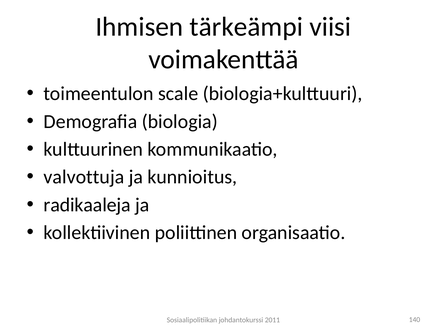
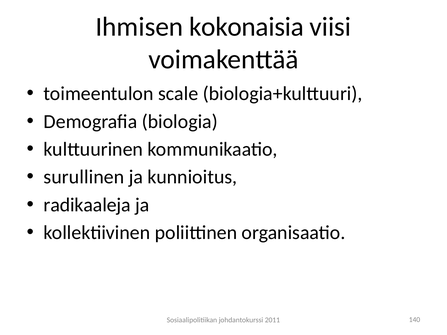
tärkeämpi: tärkeämpi -> kokonaisia
valvottuja: valvottuja -> surullinen
